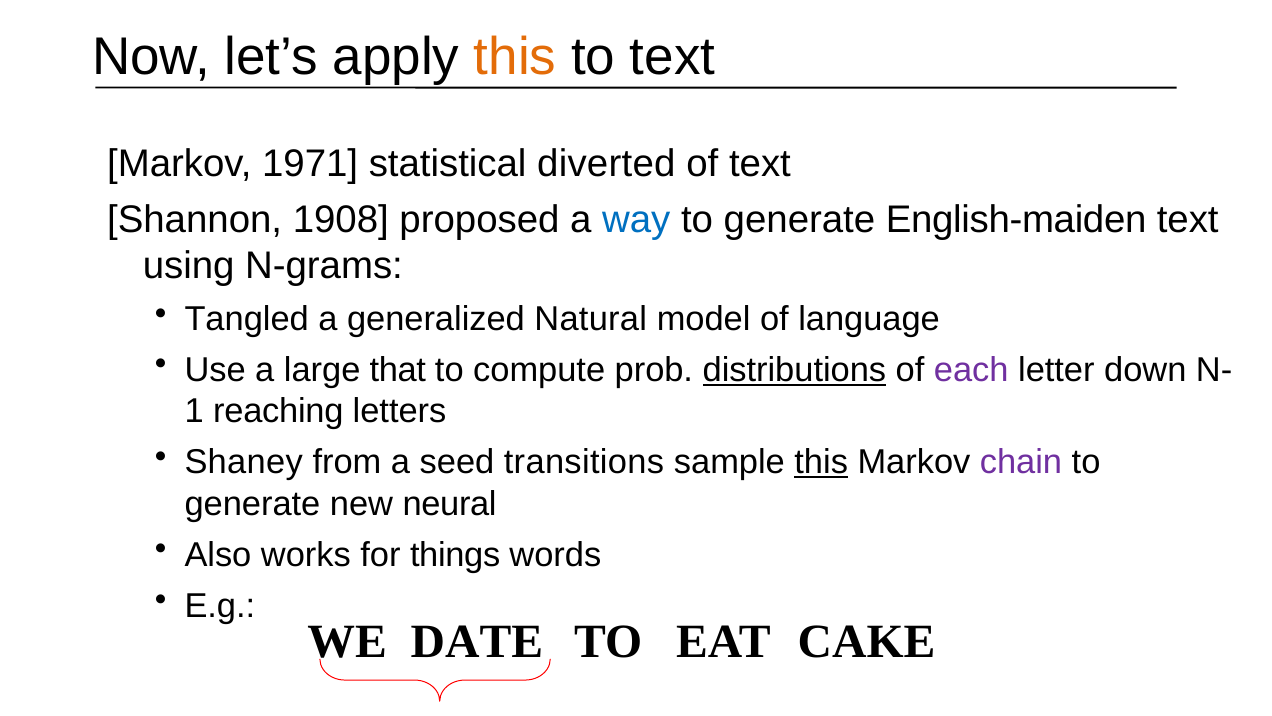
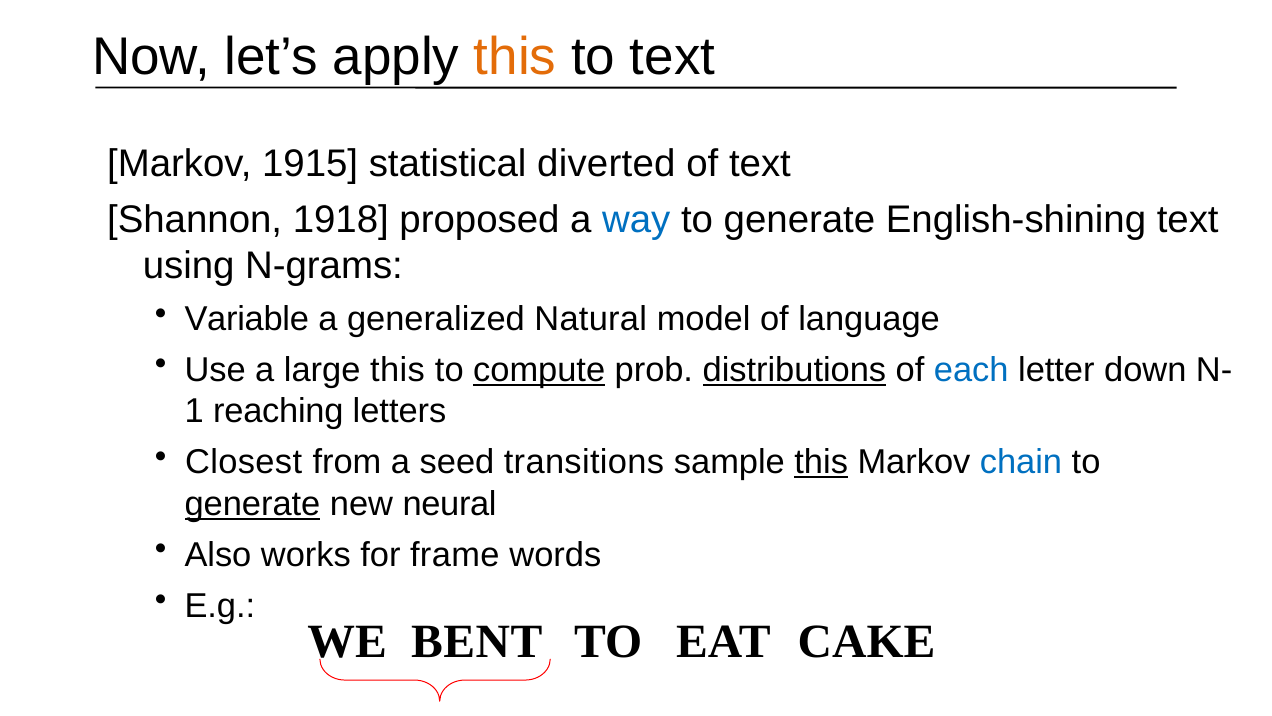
1971: 1971 -> 1915
1908: 1908 -> 1918
English-maiden: English-maiden -> English-shining
Tangled: Tangled -> Variable
large that: that -> this
compute underline: none -> present
each colour: purple -> blue
Shaney: Shaney -> Closest
chain colour: purple -> blue
generate at (252, 503) underline: none -> present
things: things -> frame
DATE: DATE -> BENT
